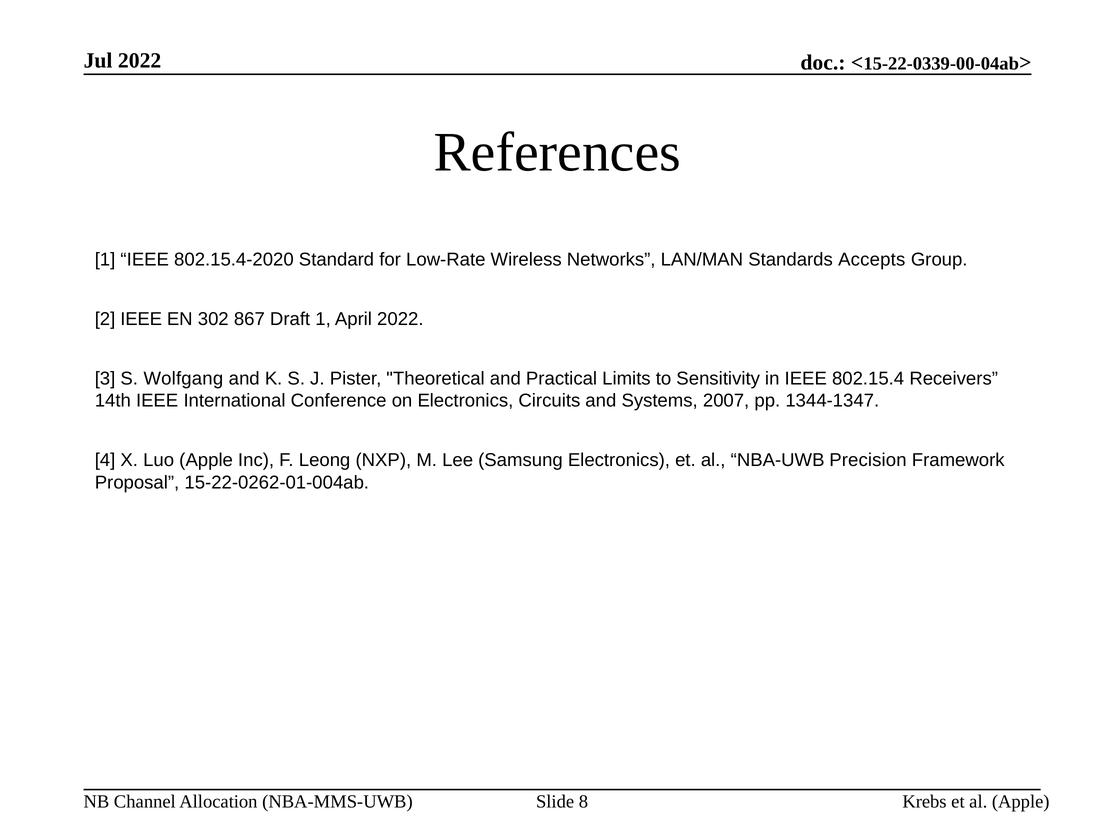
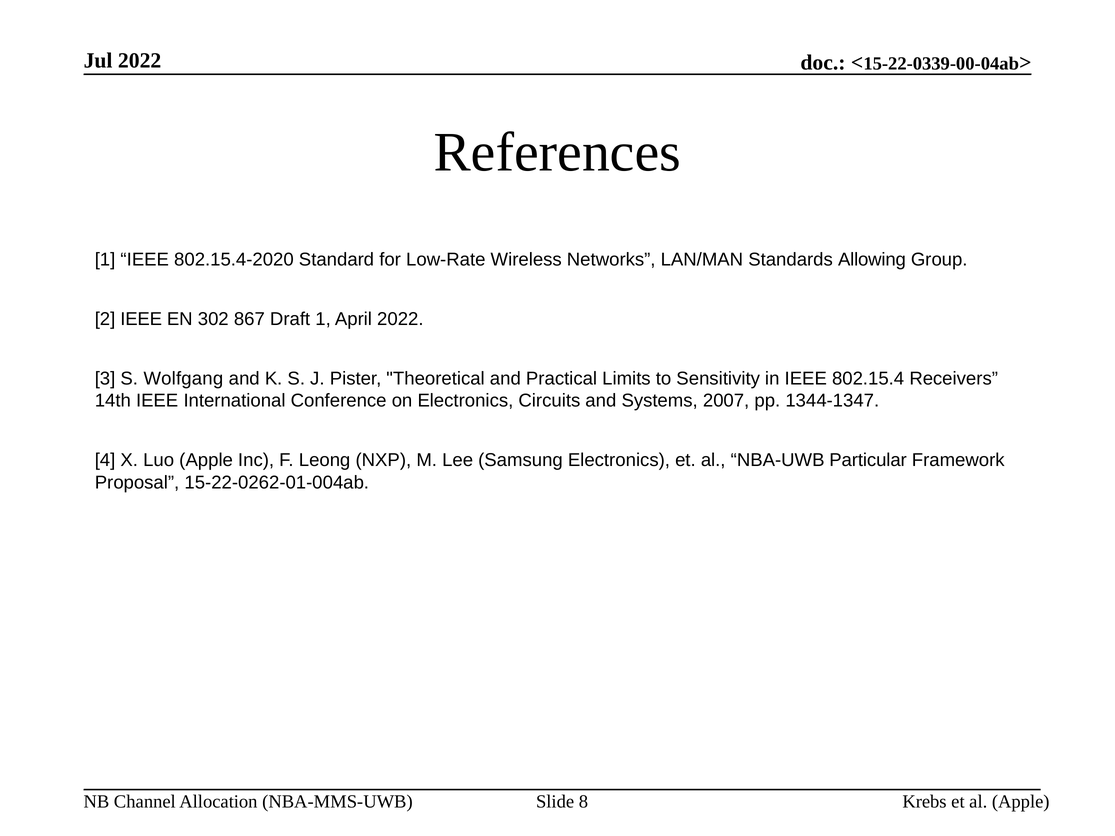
Accepts: Accepts -> Allowing
Precision: Precision -> Particular
